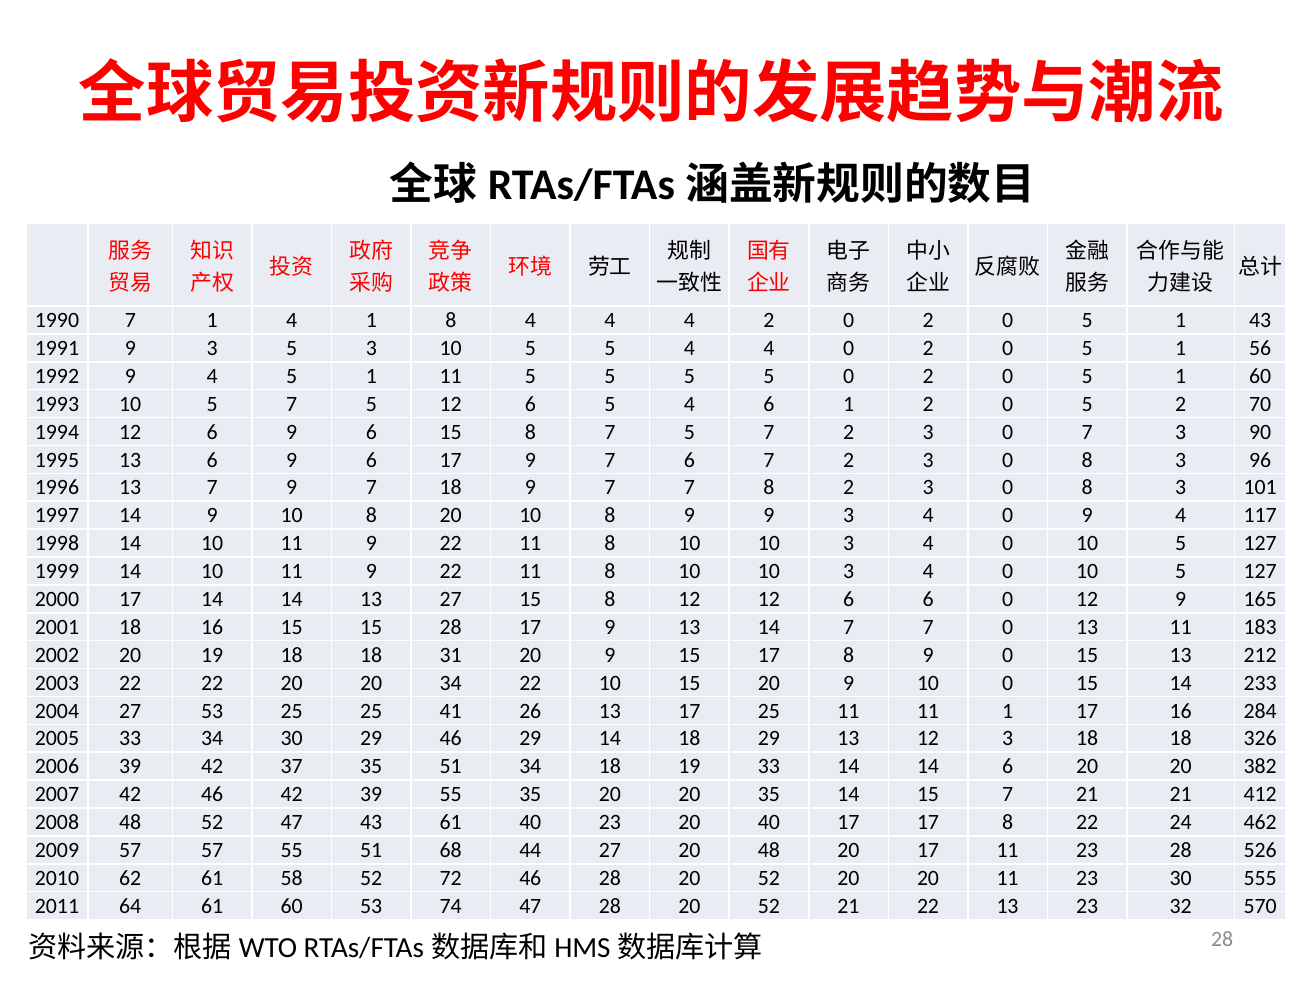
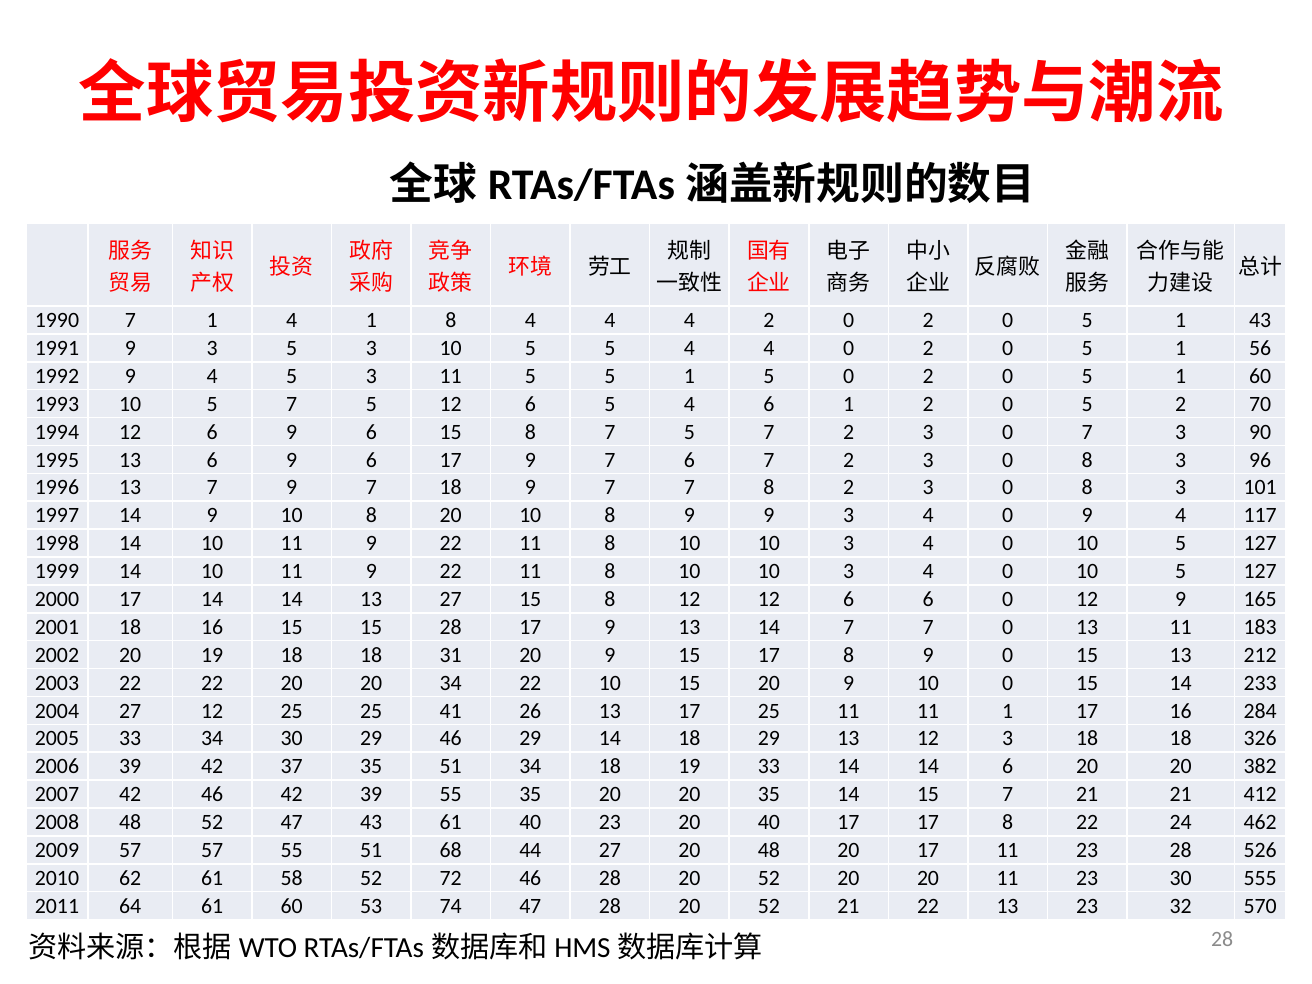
4 5 1: 1 -> 3
11 5 5 5: 5 -> 1
27 53: 53 -> 12
